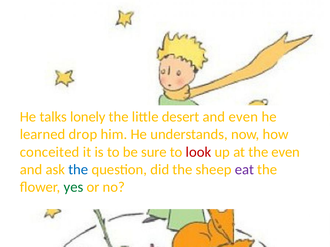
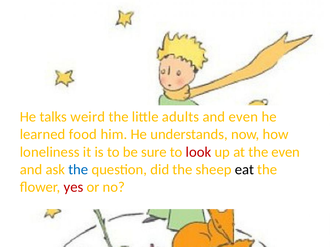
lonely: lonely -> weird
desert: desert -> adults
drop: drop -> food
conceited: conceited -> loneliness
eat colour: purple -> black
yes colour: green -> red
